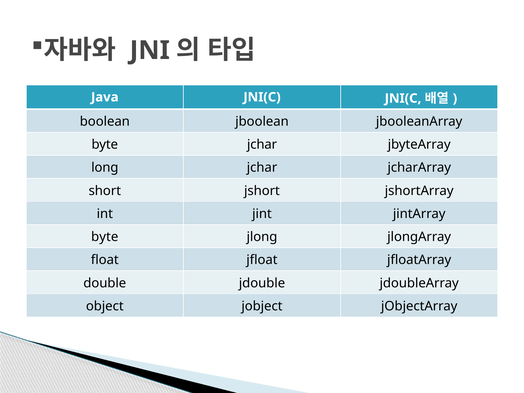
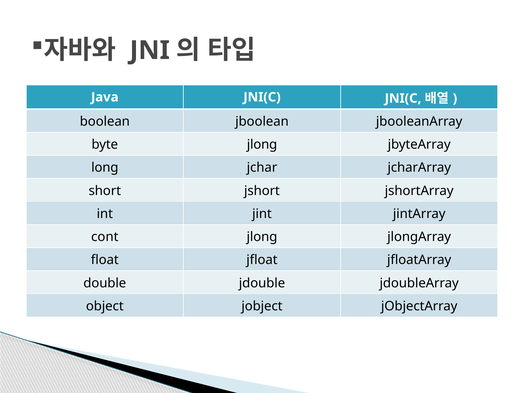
byte jchar: jchar -> jlong
byte at (105, 237): byte -> cont
